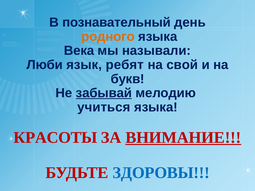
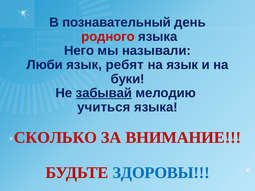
родного colour: orange -> red
Века: Века -> Него
на свой: свой -> язык
букв: букв -> буки
КРАСОТЫ: КРАСОТЫ -> СКОЛЬКО
ВНИМАНИЕ underline: present -> none
